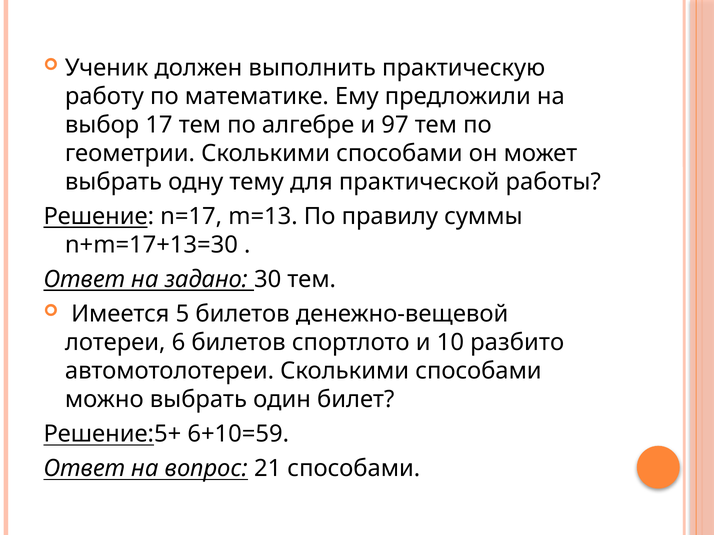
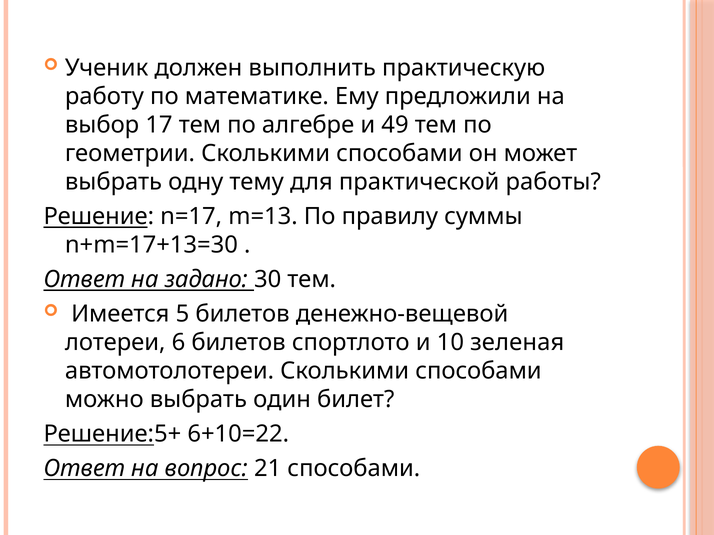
97: 97 -> 49
разбито: разбито -> зеленая
6+10=59: 6+10=59 -> 6+10=22
